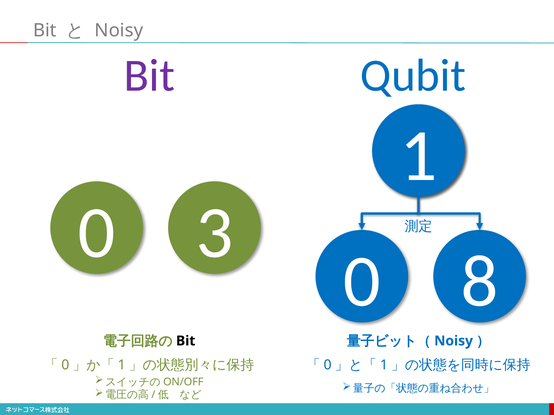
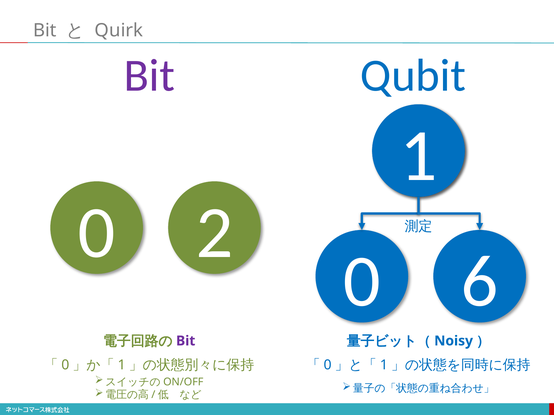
Noisy at (119, 31): Noisy -> Quirk
3: 3 -> 2
8: 8 -> 6
Bit at (186, 341) colour: black -> purple
